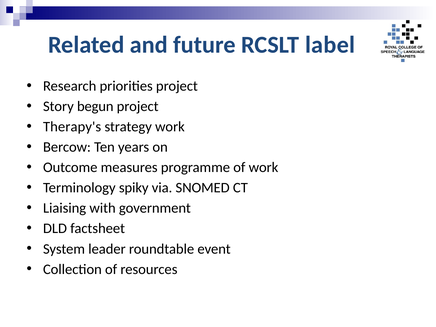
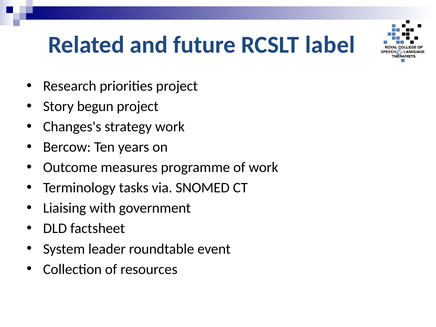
Therapy's: Therapy's -> Changes's
spiky: spiky -> tasks
